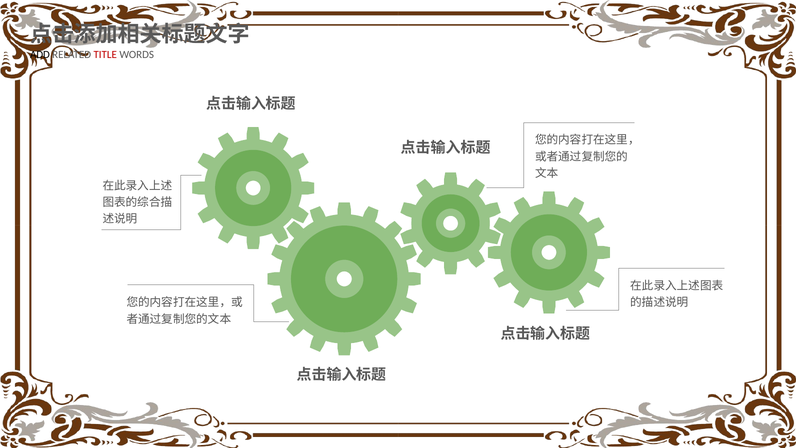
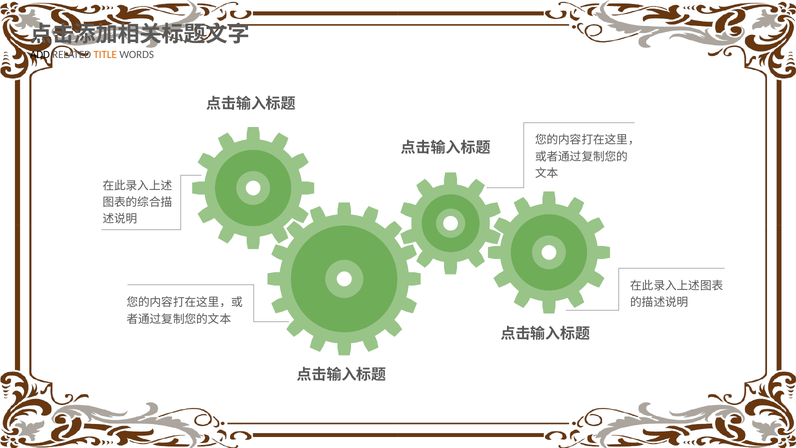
TITLE colour: red -> orange
